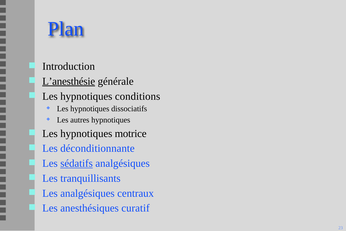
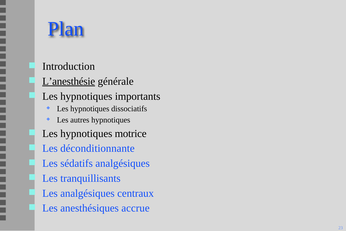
conditions: conditions -> importants
sédatifs underline: present -> none
curatif: curatif -> accrue
